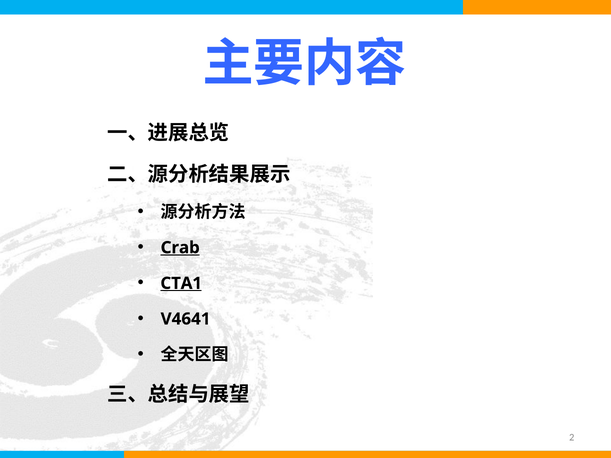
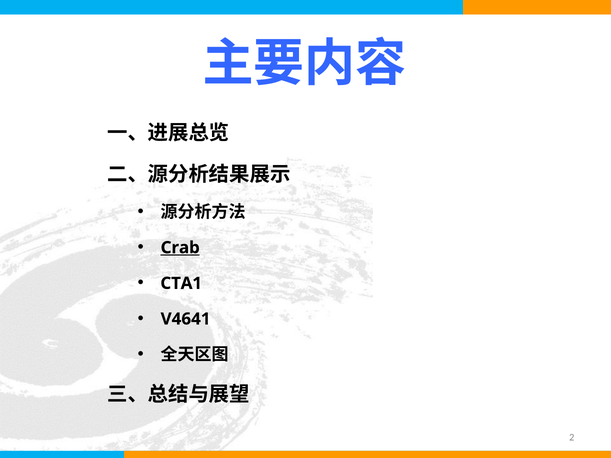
CTA1 underline: present -> none
